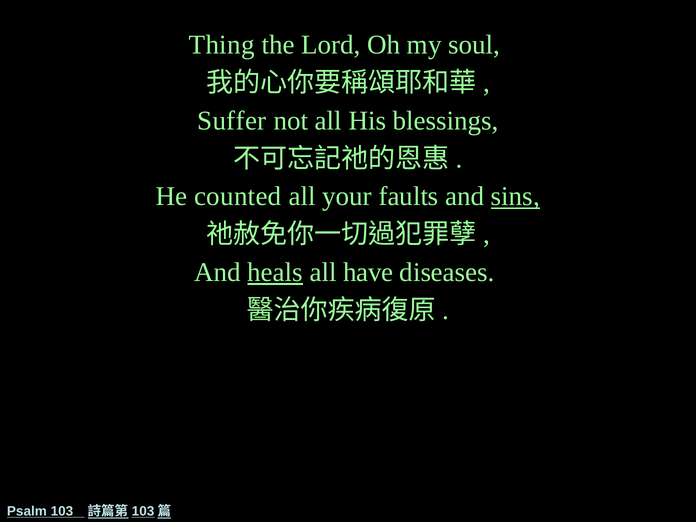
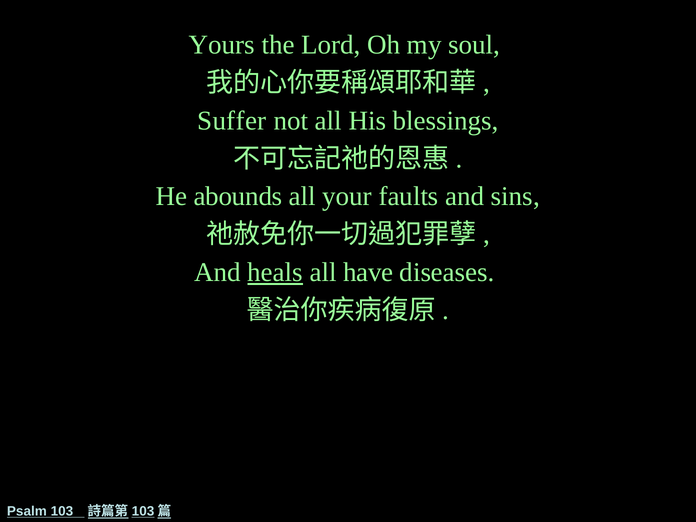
Thing: Thing -> Yours
counted: counted -> abounds
sins underline: present -> none
